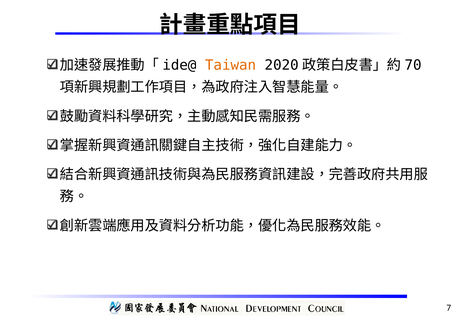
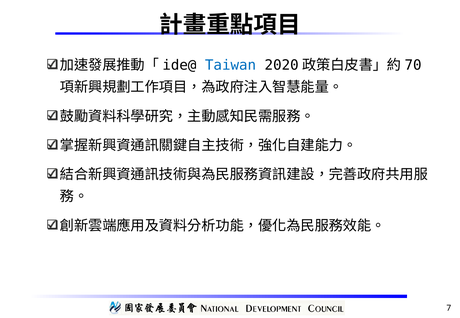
Taiwan colour: orange -> blue
